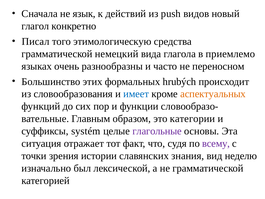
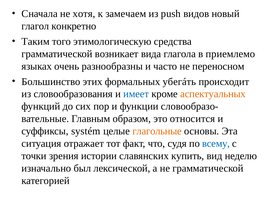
язык: язык -> хотя
действий: действий -> замечаем
Писал: Писал -> Таким
немецкий: немецкий -> возникает
hrubých: hrubých -> убегáть
категории: категории -> относится
глагольные colour: purple -> orange
всему colour: purple -> blue
знания: знания -> купить
